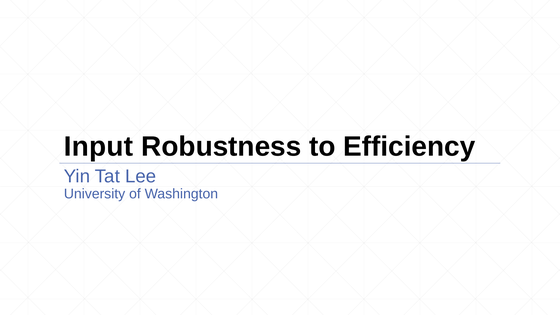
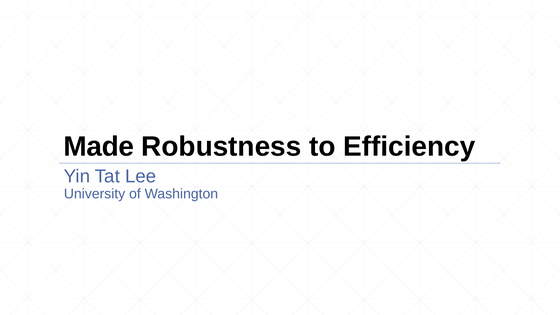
Input: Input -> Made
